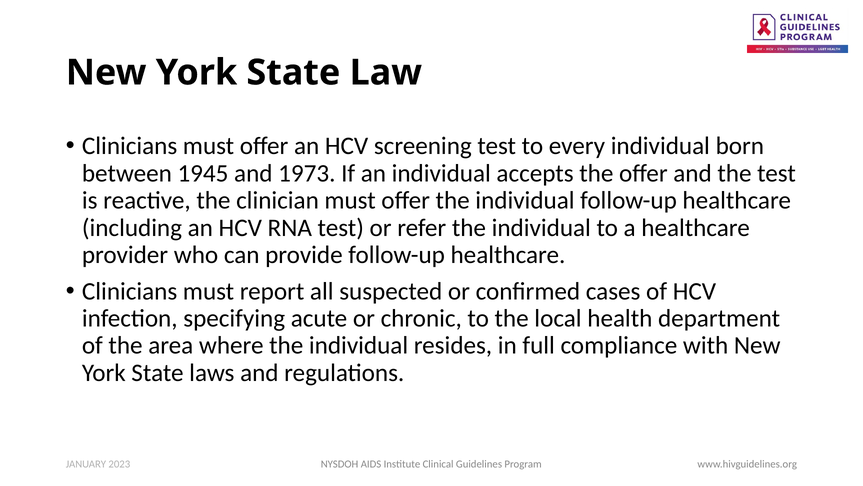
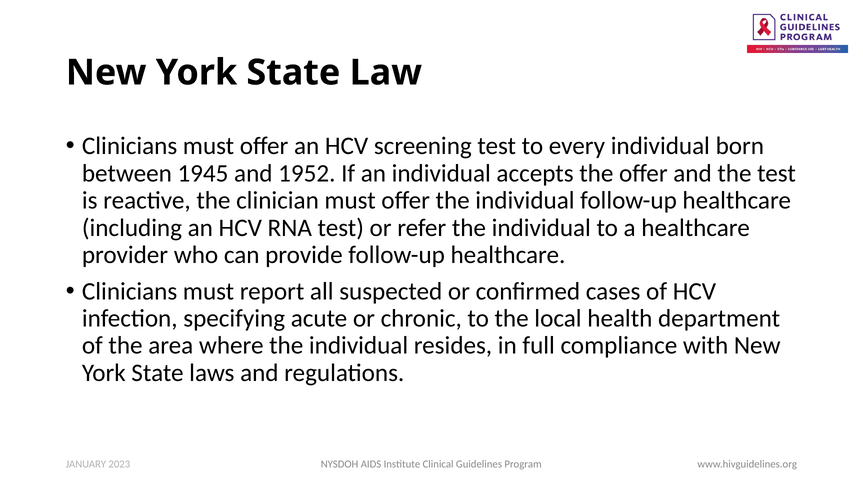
1973: 1973 -> 1952
